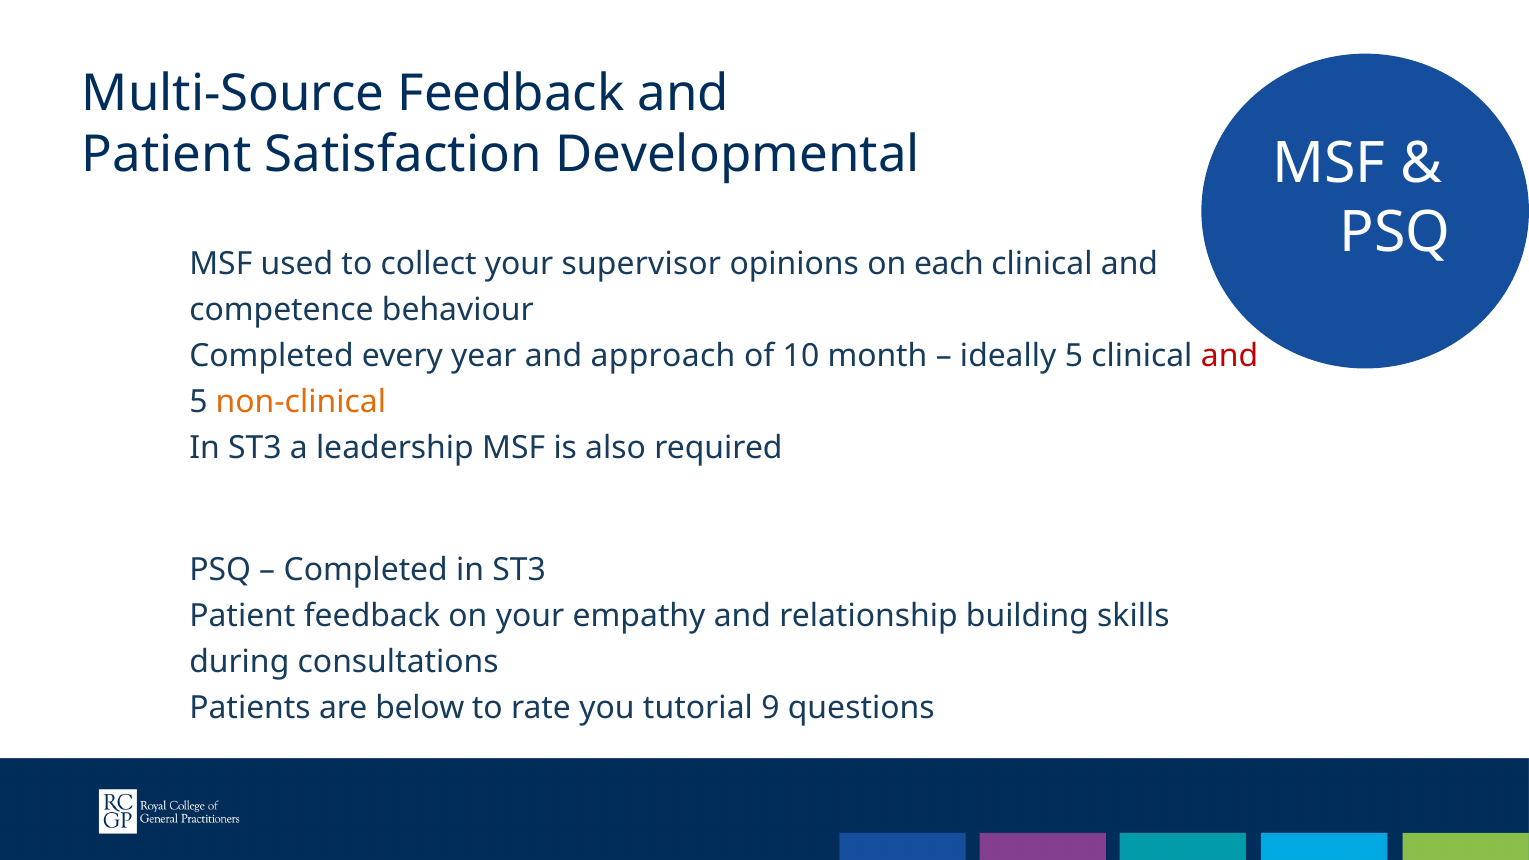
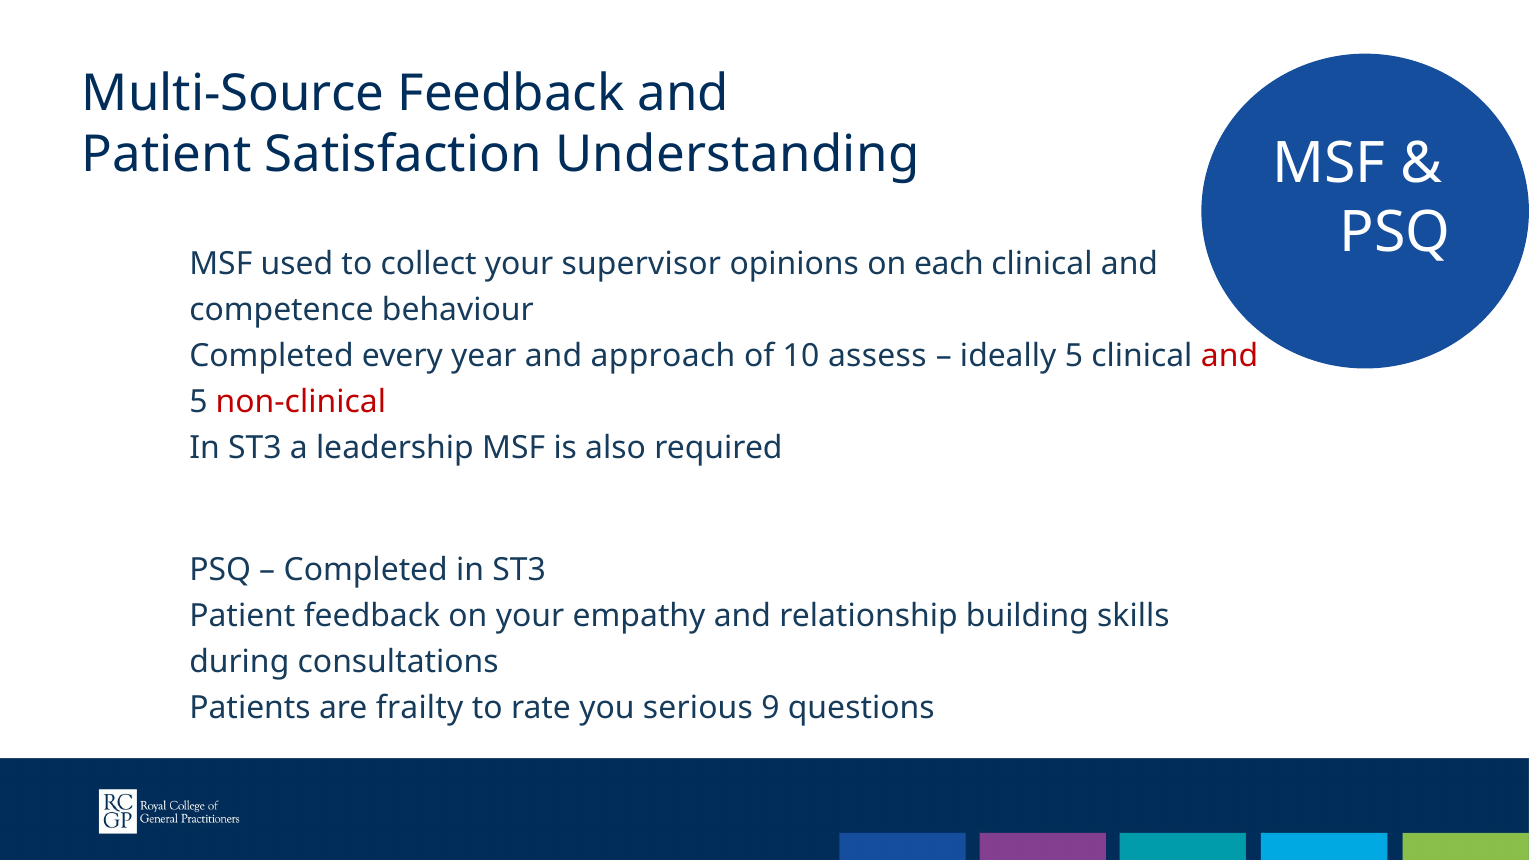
Developmental: Developmental -> Understanding
month: month -> assess
non-clinical colour: orange -> red
below: below -> frailty
tutorial: tutorial -> serious
